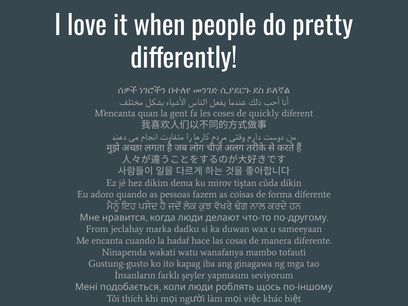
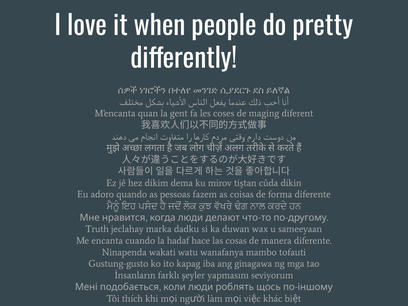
quickly: quickly -> maging
From: From -> Truth
